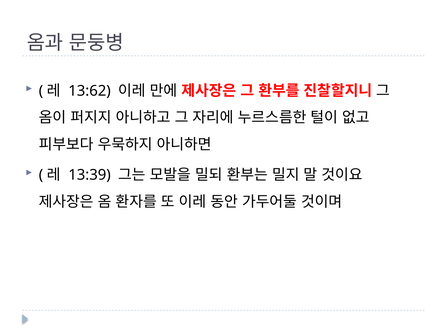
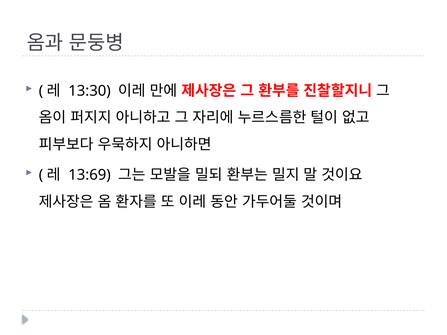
13:62: 13:62 -> 13:30
13:39: 13:39 -> 13:69
